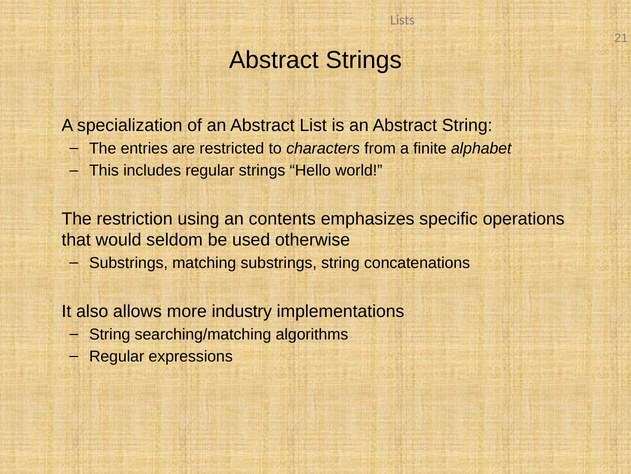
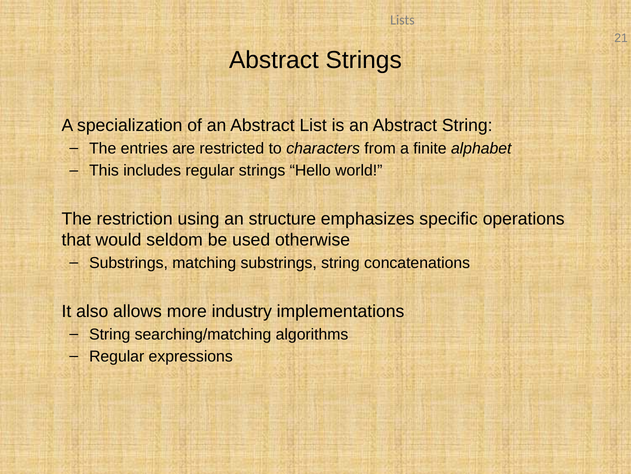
contents: contents -> structure
